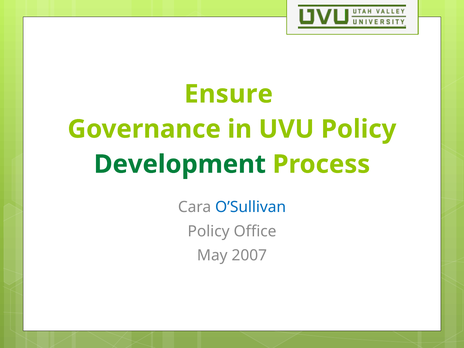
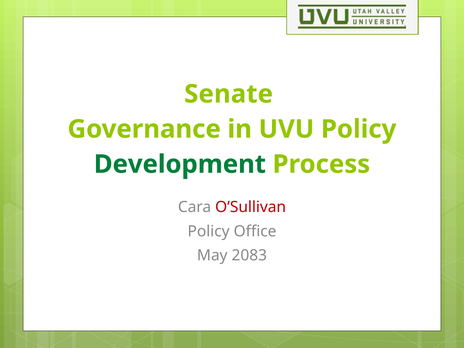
Ensure: Ensure -> Senate
O’Sullivan colour: blue -> red
2007: 2007 -> 2083
